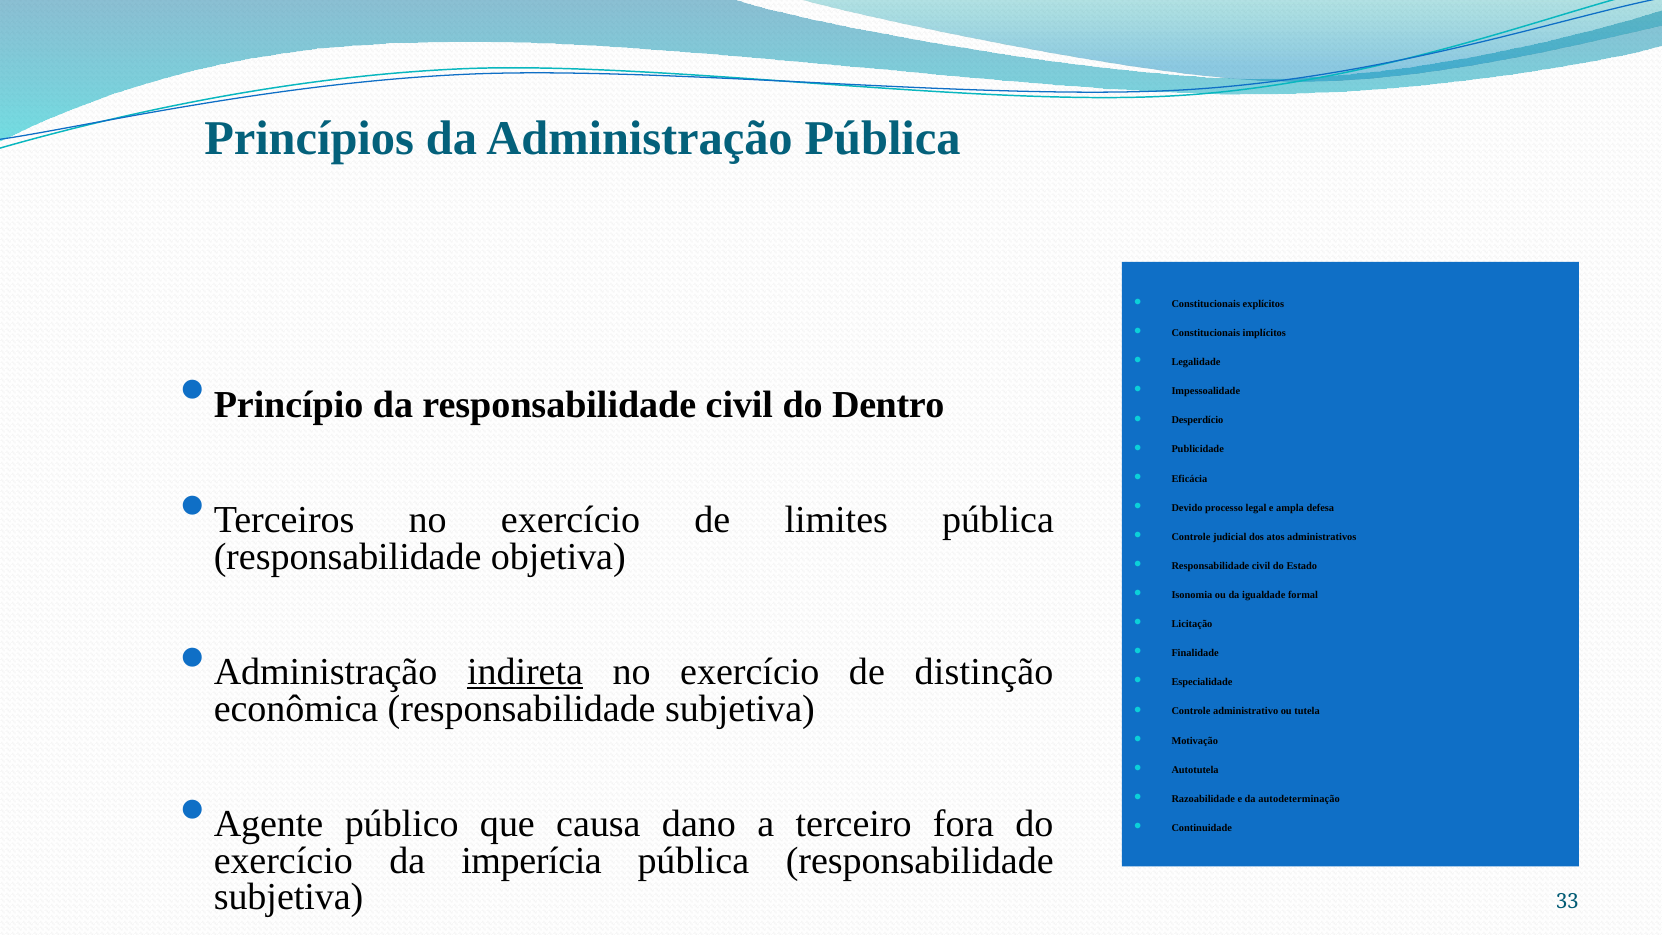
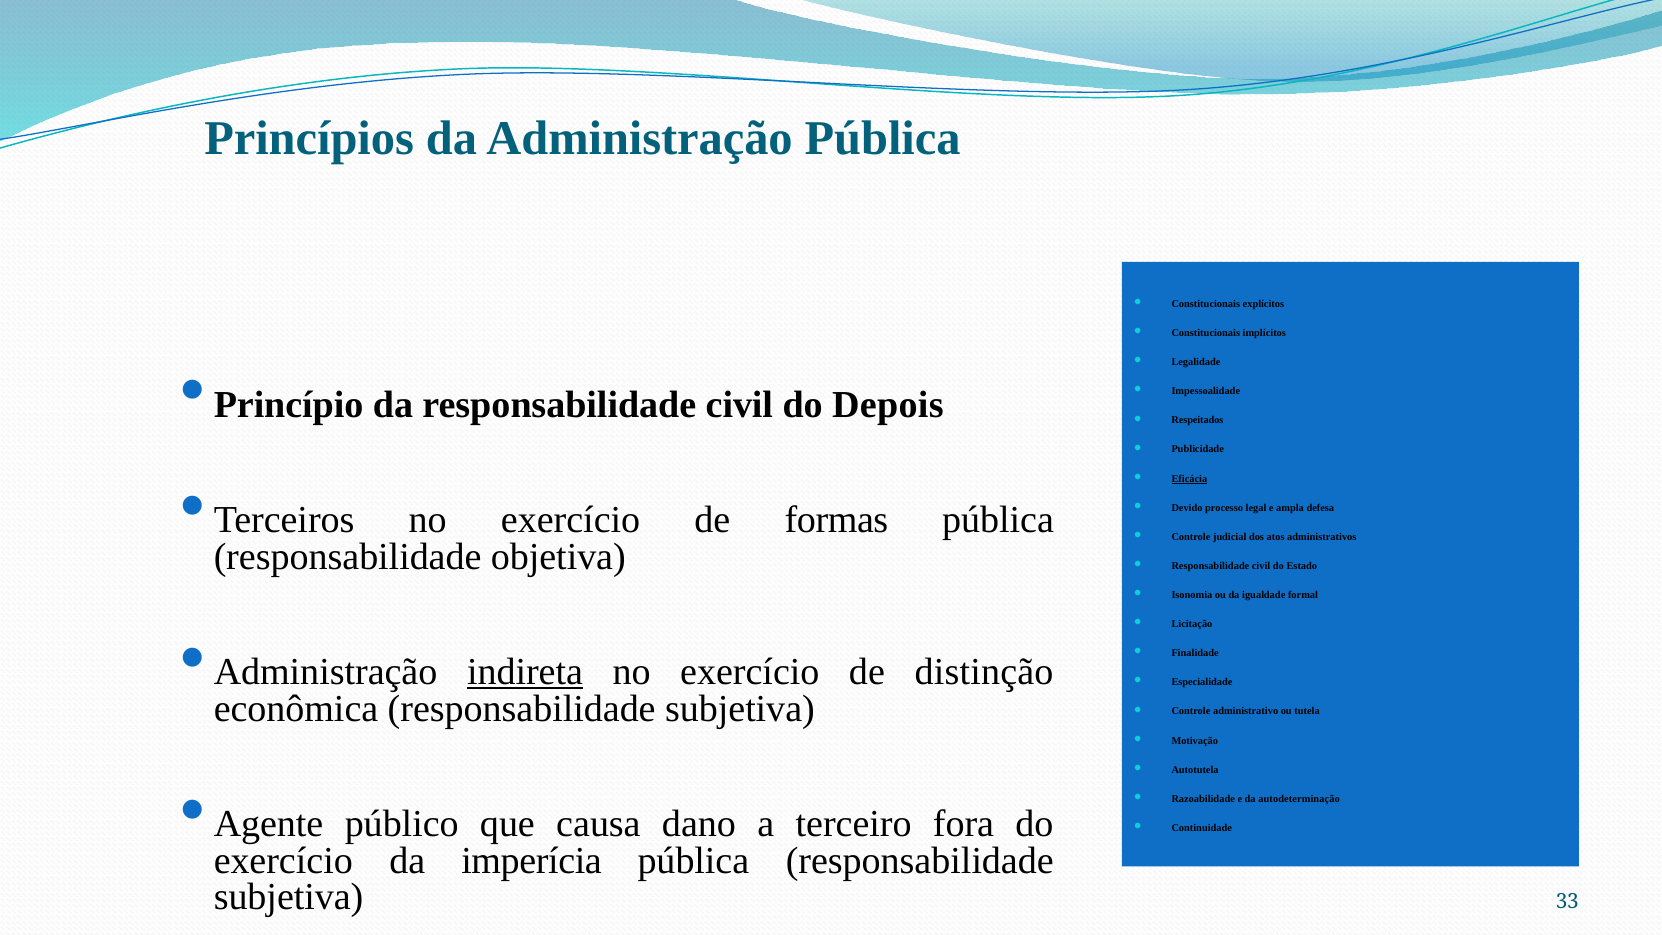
Dentro: Dentro -> Depois
Desperdício: Desperdício -> Respeitados
Eficácia underline: none -> present
limites: limites -> formas
